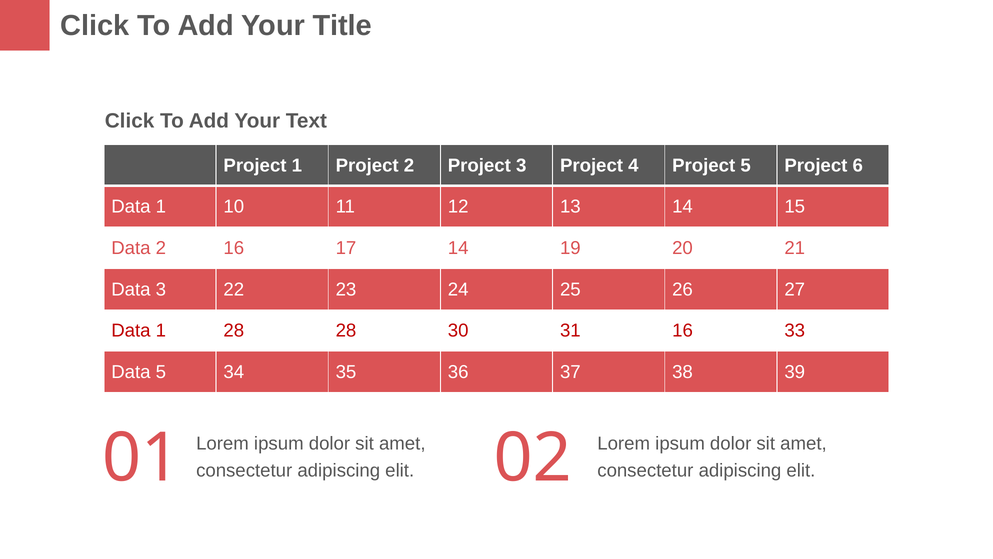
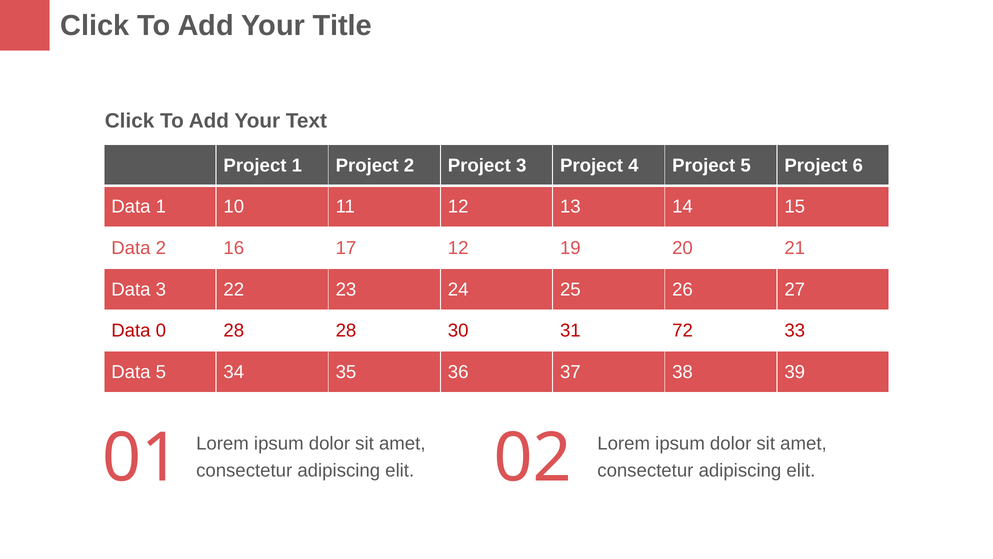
17 14: 14 -> 12
1 at (161, 331): 1 -> 0
31 16: 16 -> 72
